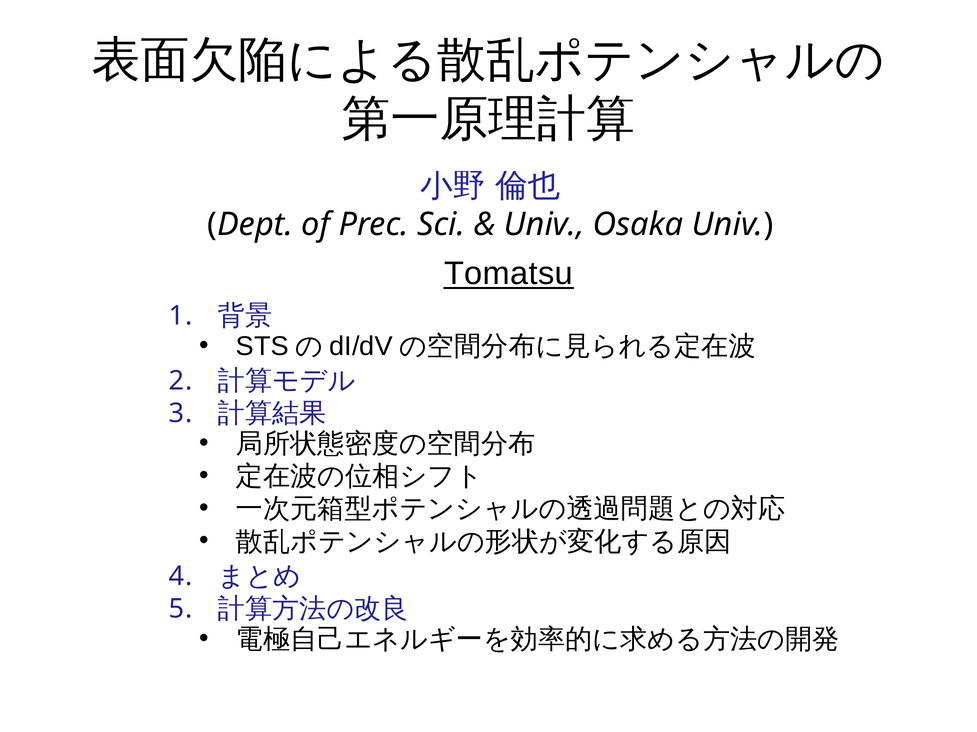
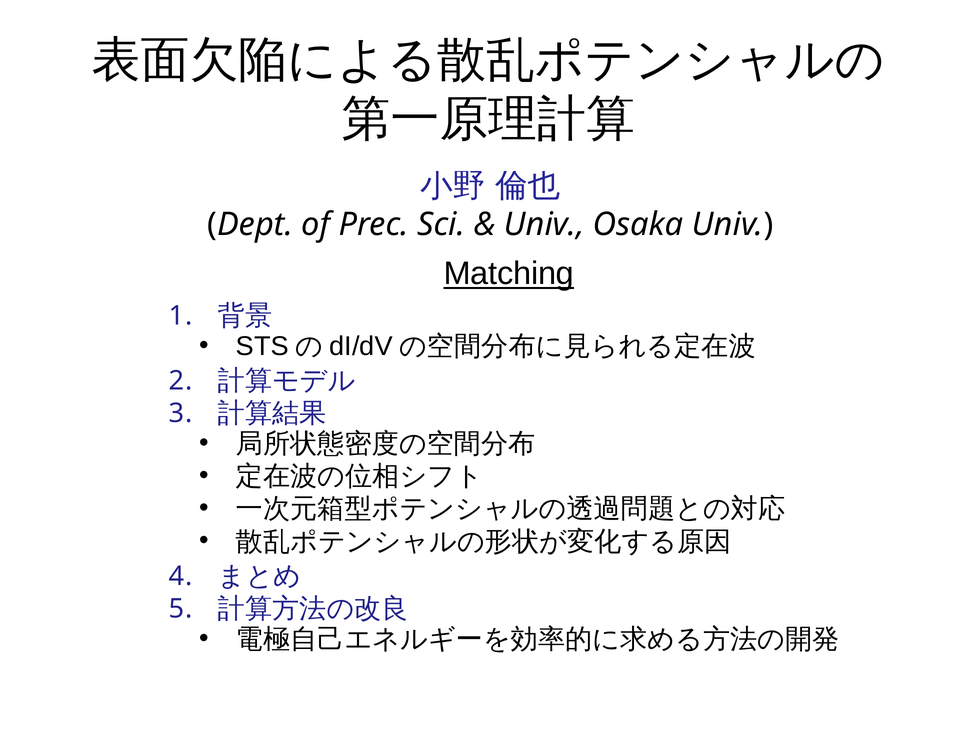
Tomatsu: Tomatsu -> Matching
